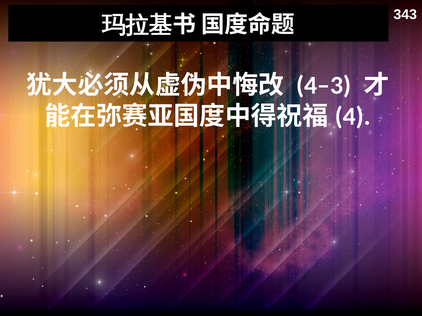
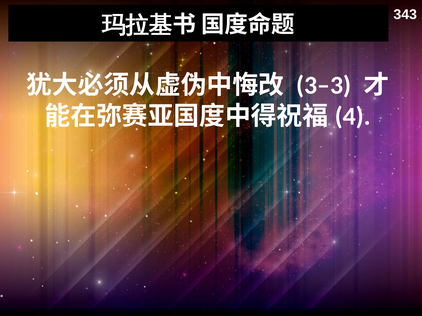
4–3: 4–3 -> 3–3
